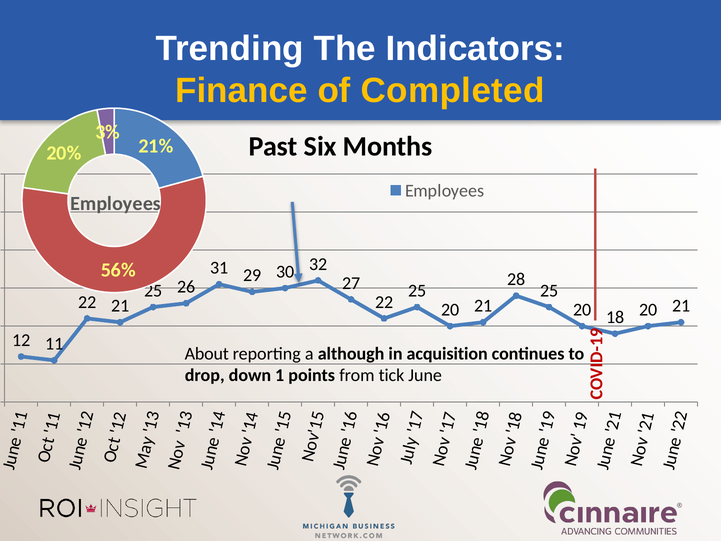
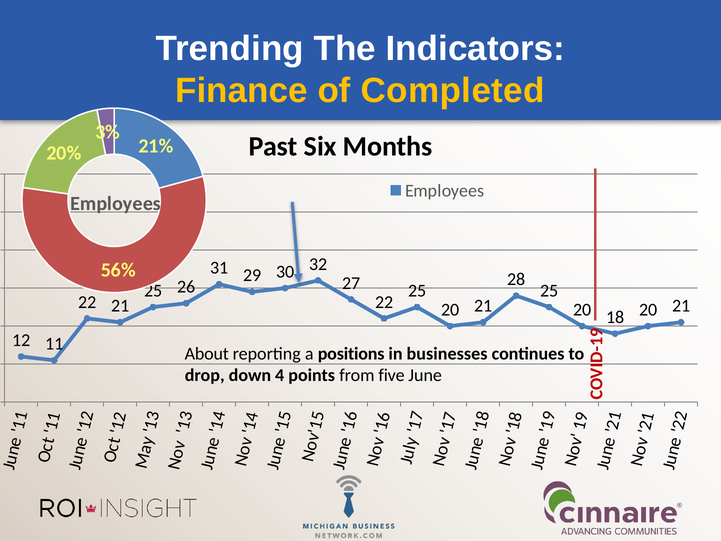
although: although -> positions
acquisition: acquisition -> businesses
down 1: 1 -> 4
tick: tick -> five
